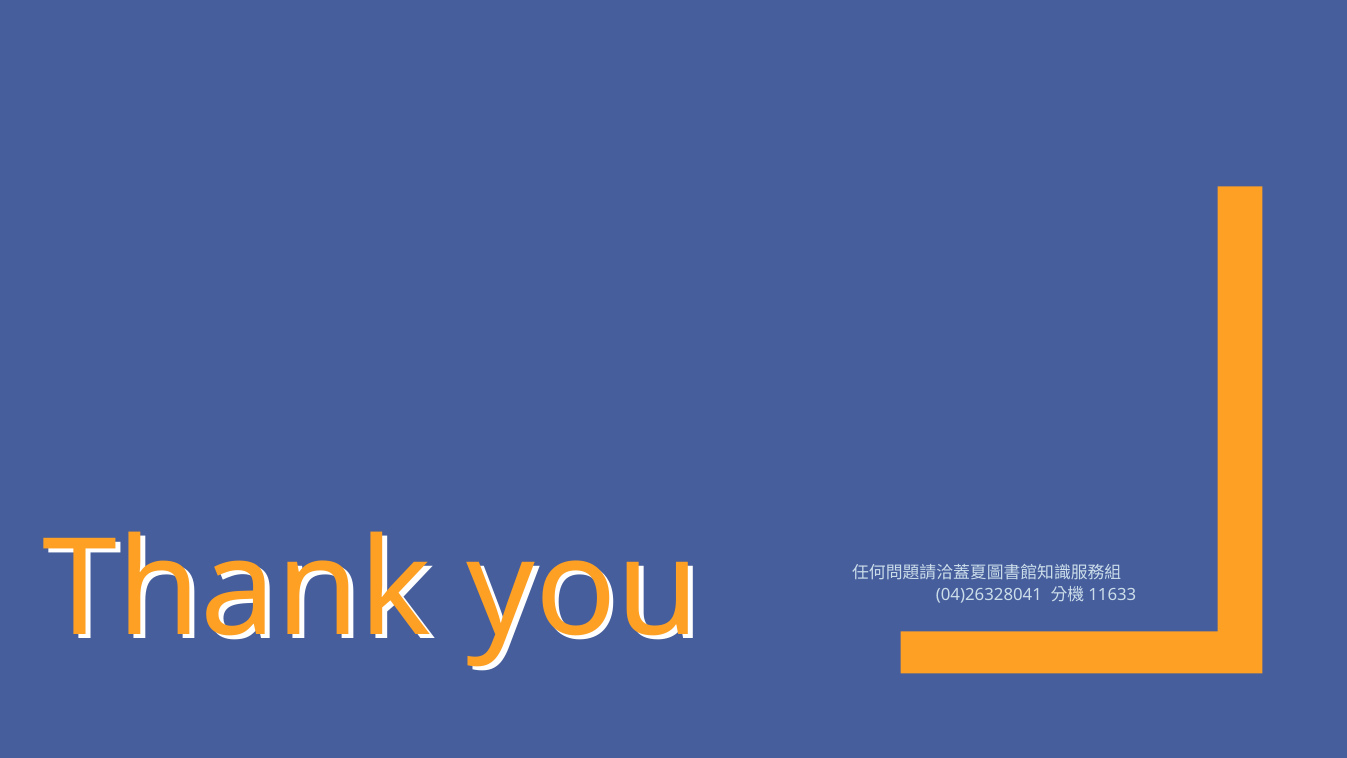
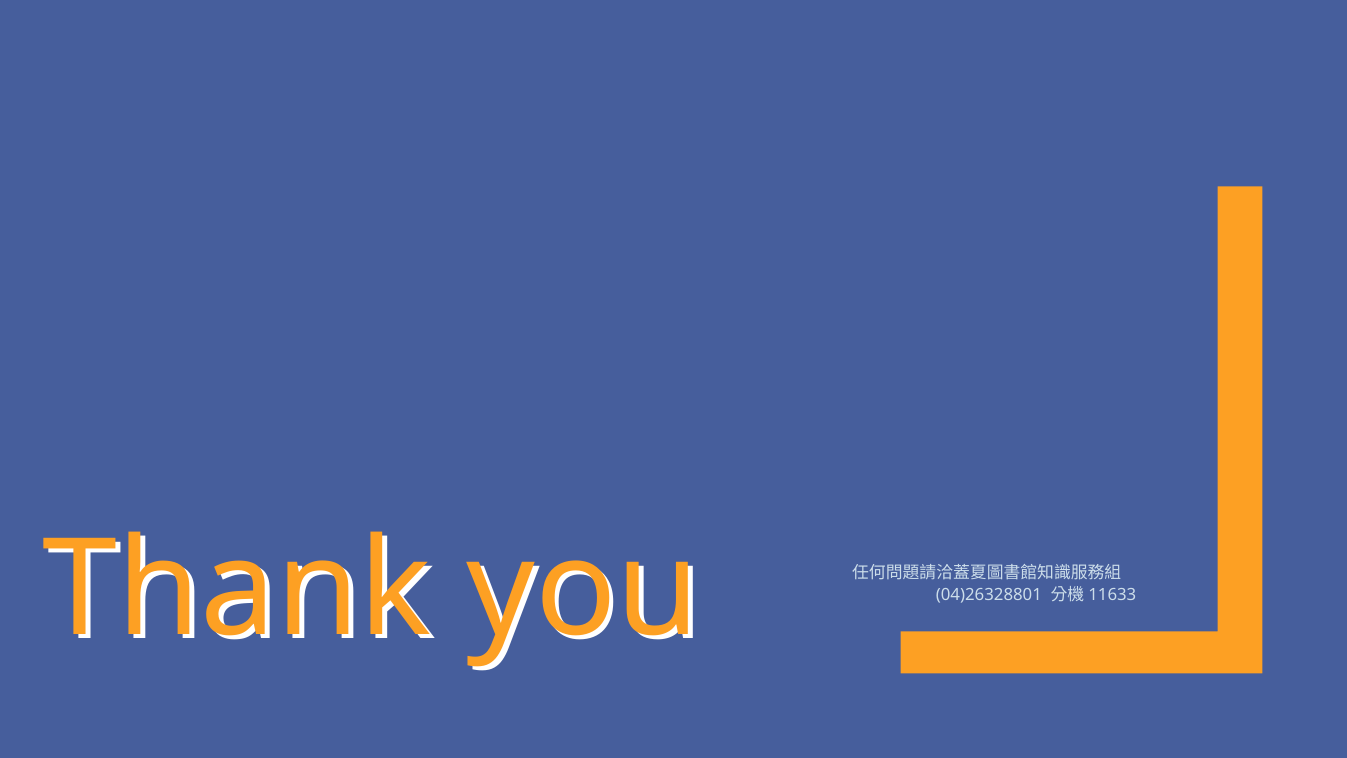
04)26328041: 04)26328041 -> 04)26328801
